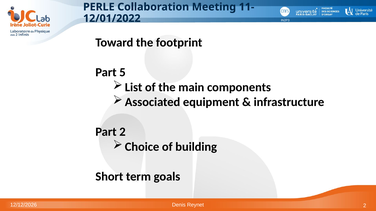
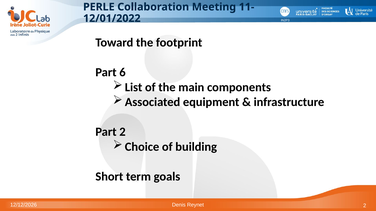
5: 5 -> 6
